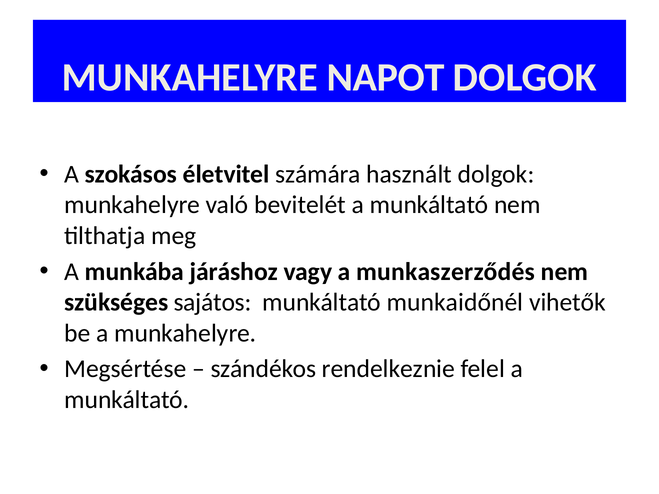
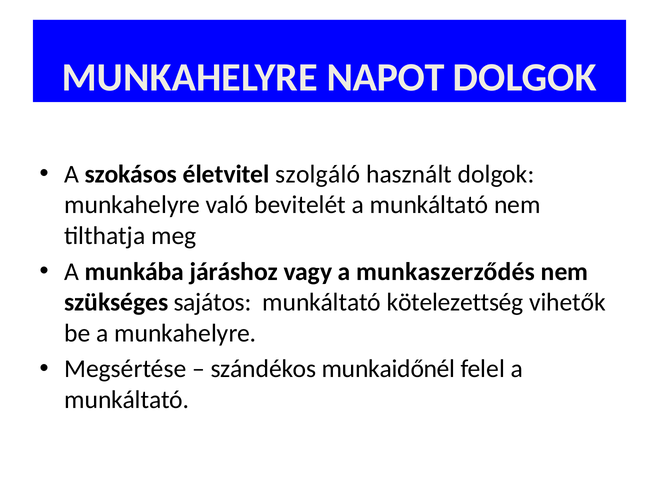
számára: számára -> szolgáló
munkaidőnél: munkaidőnél -> kötelezettség
rendelkeznie: rendelkeznie -> munkaidőnél
